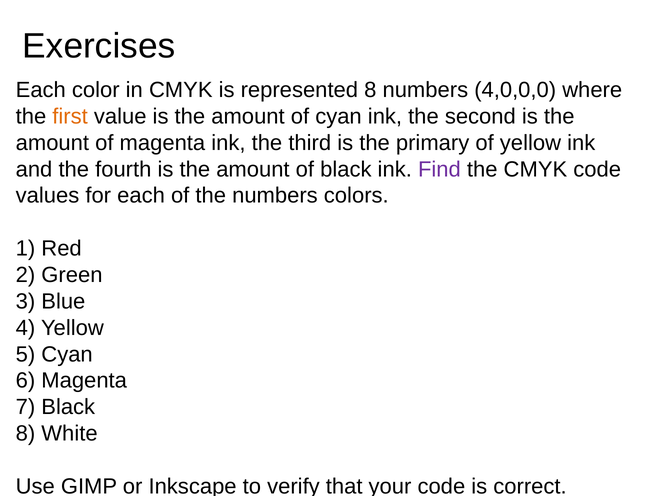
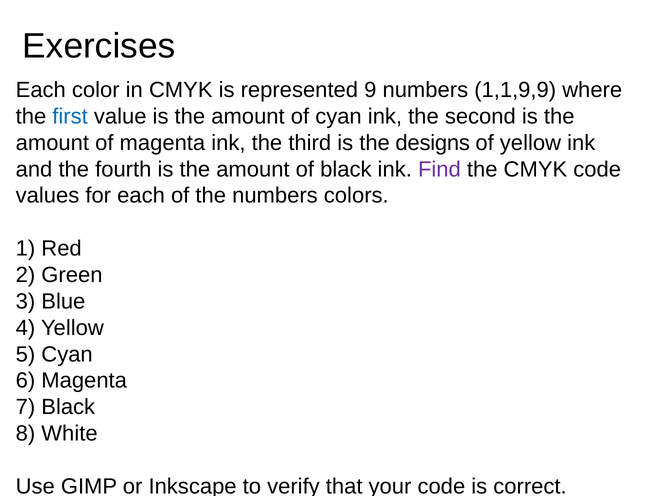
represented 8: 8 -> 9
4,0,0,0: 4,0,0,0 -> 1,1,9,9
first colour: orange -> blue
primary: primary -> designs
